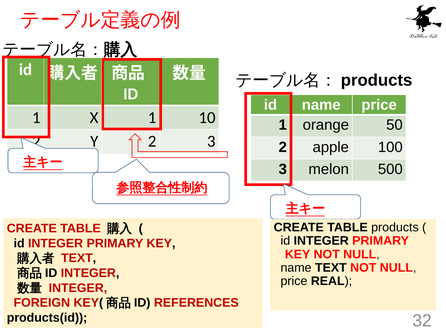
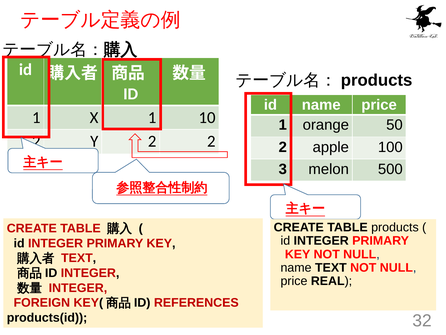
2 3: 3 -> 2
